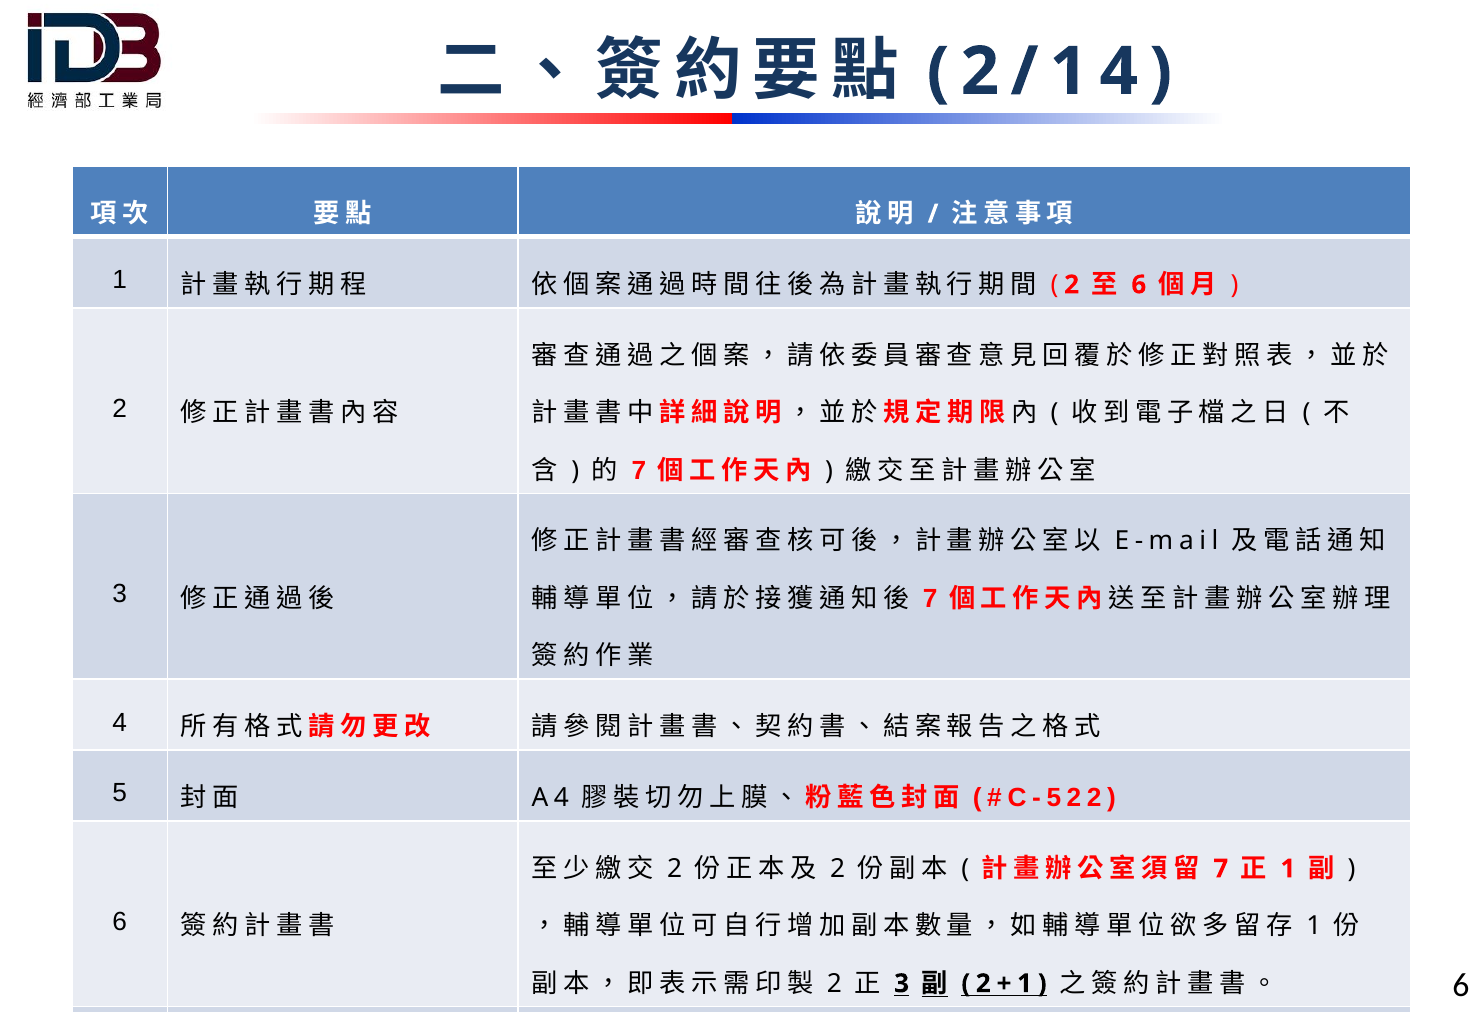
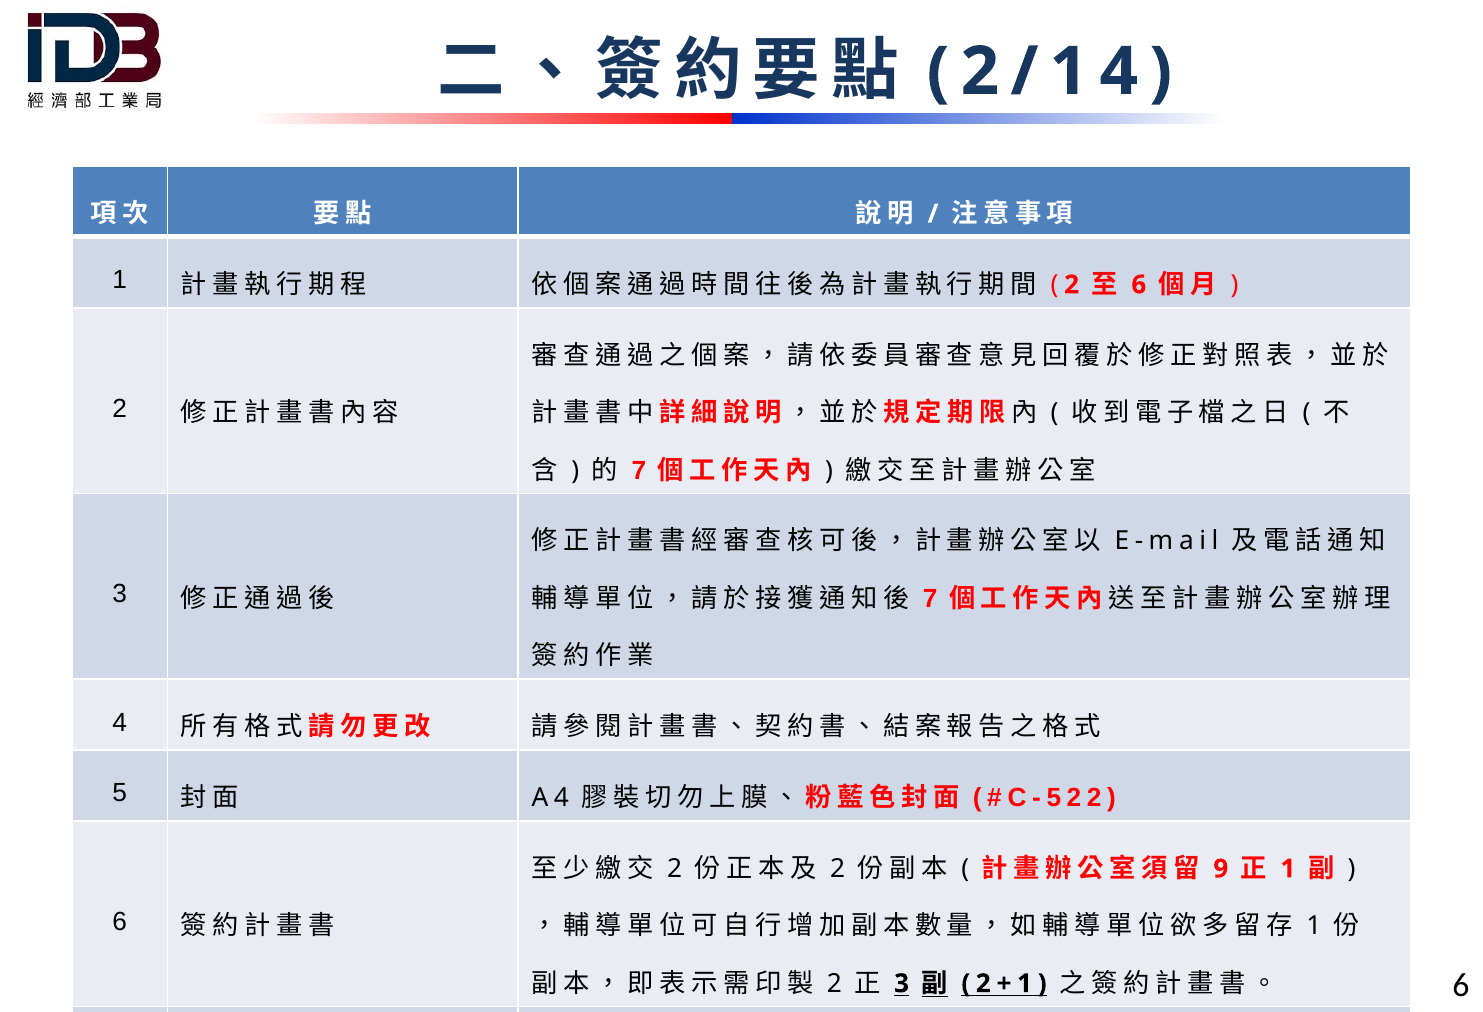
7 at (1221, 869): 7 -> 9
